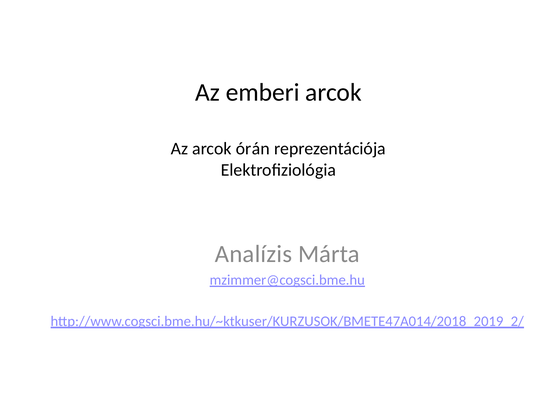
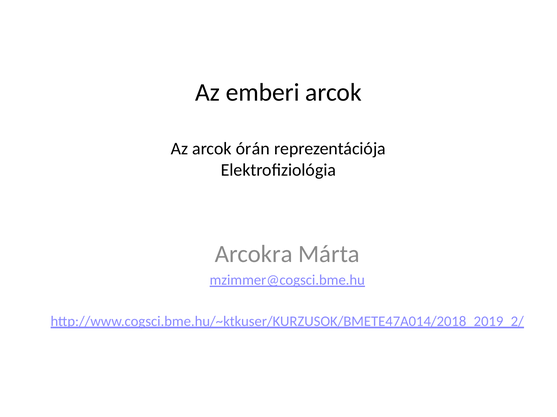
Analízis: Analízis -> Arcokra
